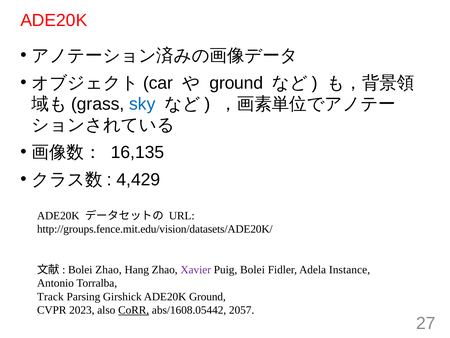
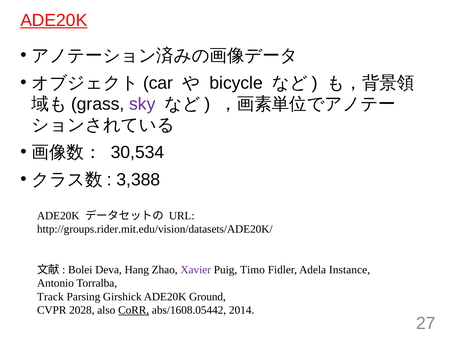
ADE20K at (54, 20) underline: none -> present
ground at (236, 83): ground -> bicycle
sky colour: blue -> purple
16,135: 16,135 -> 30,534
4,429: 4,429 -> 3,388
http://groups.fence.mit.edu/vision/datasets/ADE20K/: http://groups.fence.mit.edu/vision/datasets/ADE20K/ -> http://groups.rider.mit.edu/vision/datasets/ADE20K/
Bolei Zhao: Zhao -> Deva
Puig Bolei: Bolei -> Timo
2023: 2023 -> 2028
2057: 2057 -> 2014
